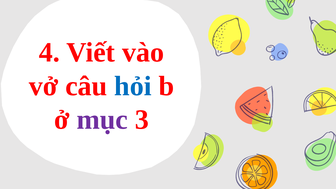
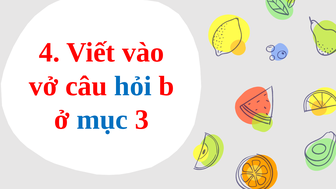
mục colour: purple -> blue
